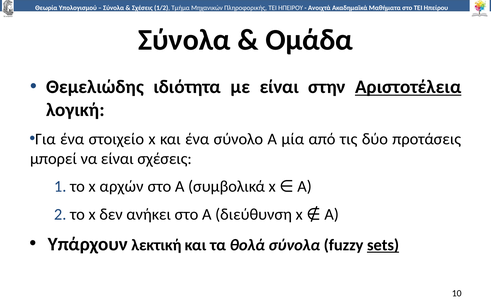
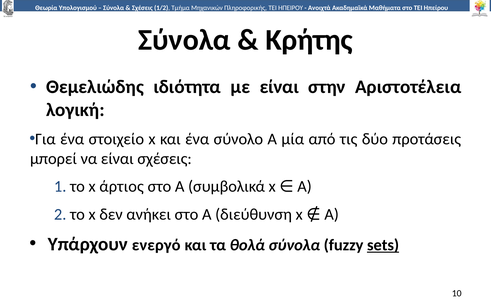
Ομάδα: Ομάδα -> Κρήτης
Αριστοτέλεια underline: present -> none
αρχών: αρχών -> άρτιος
λεκτική: λεκτική -> ενεργό
